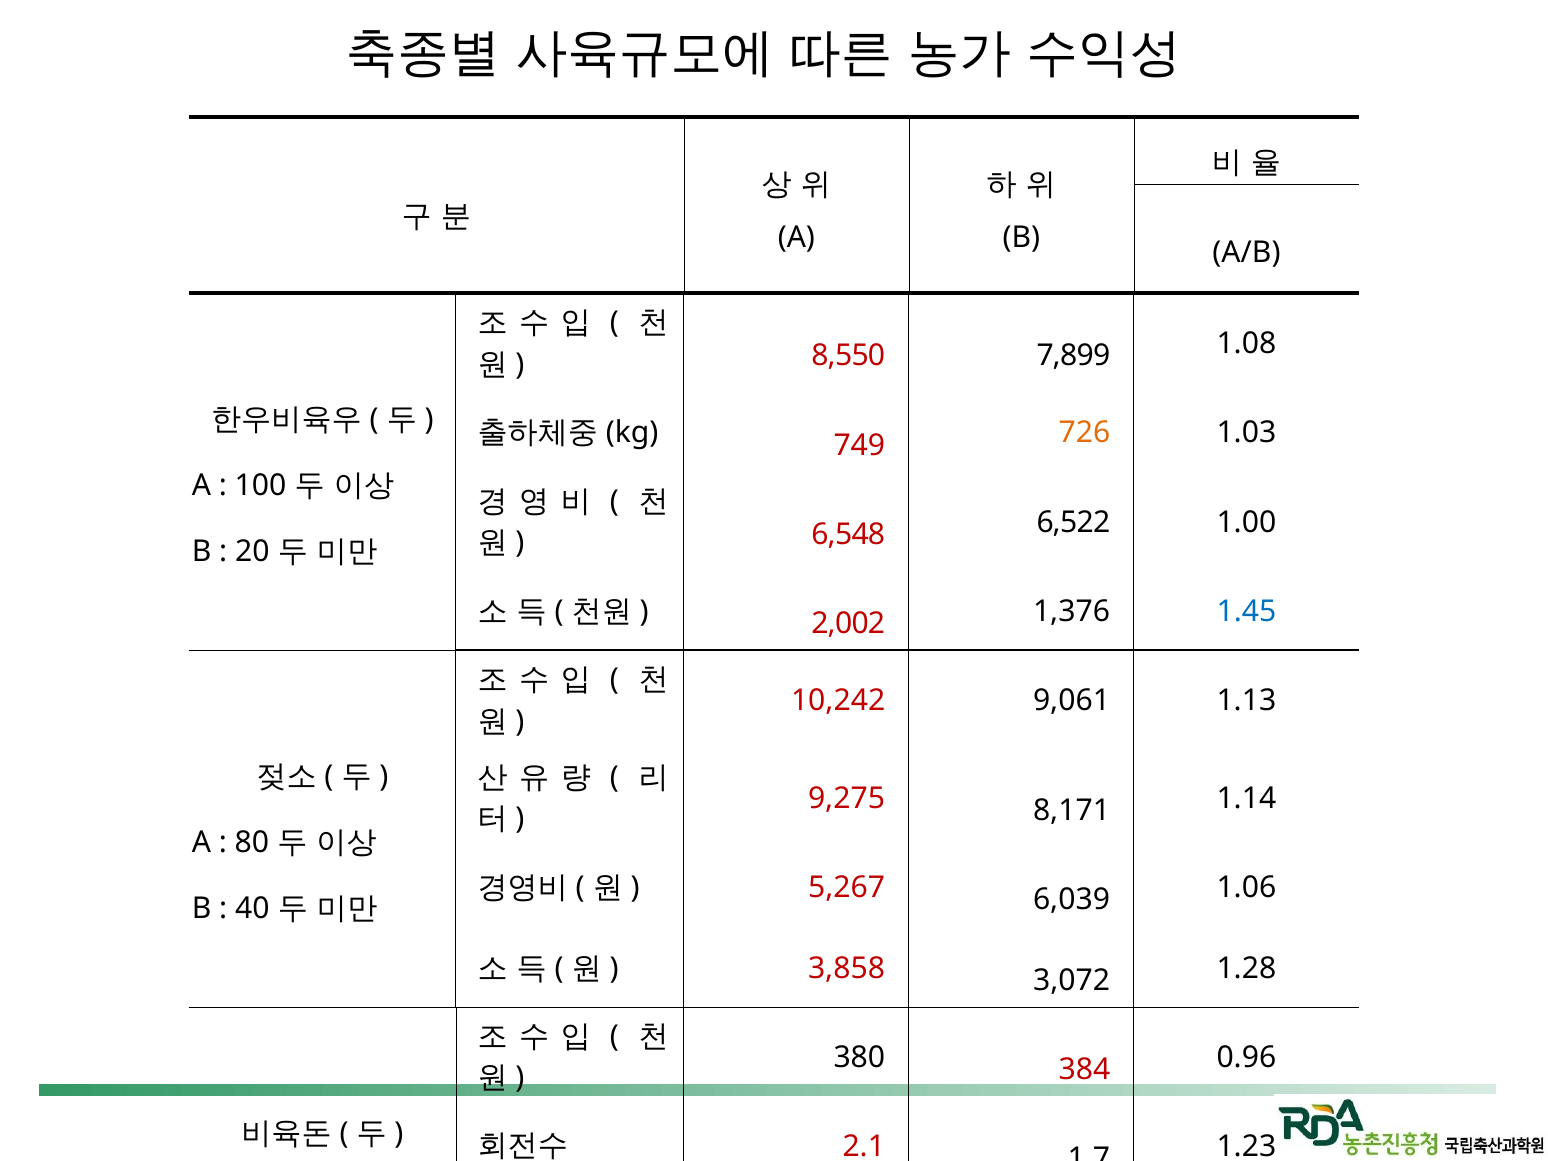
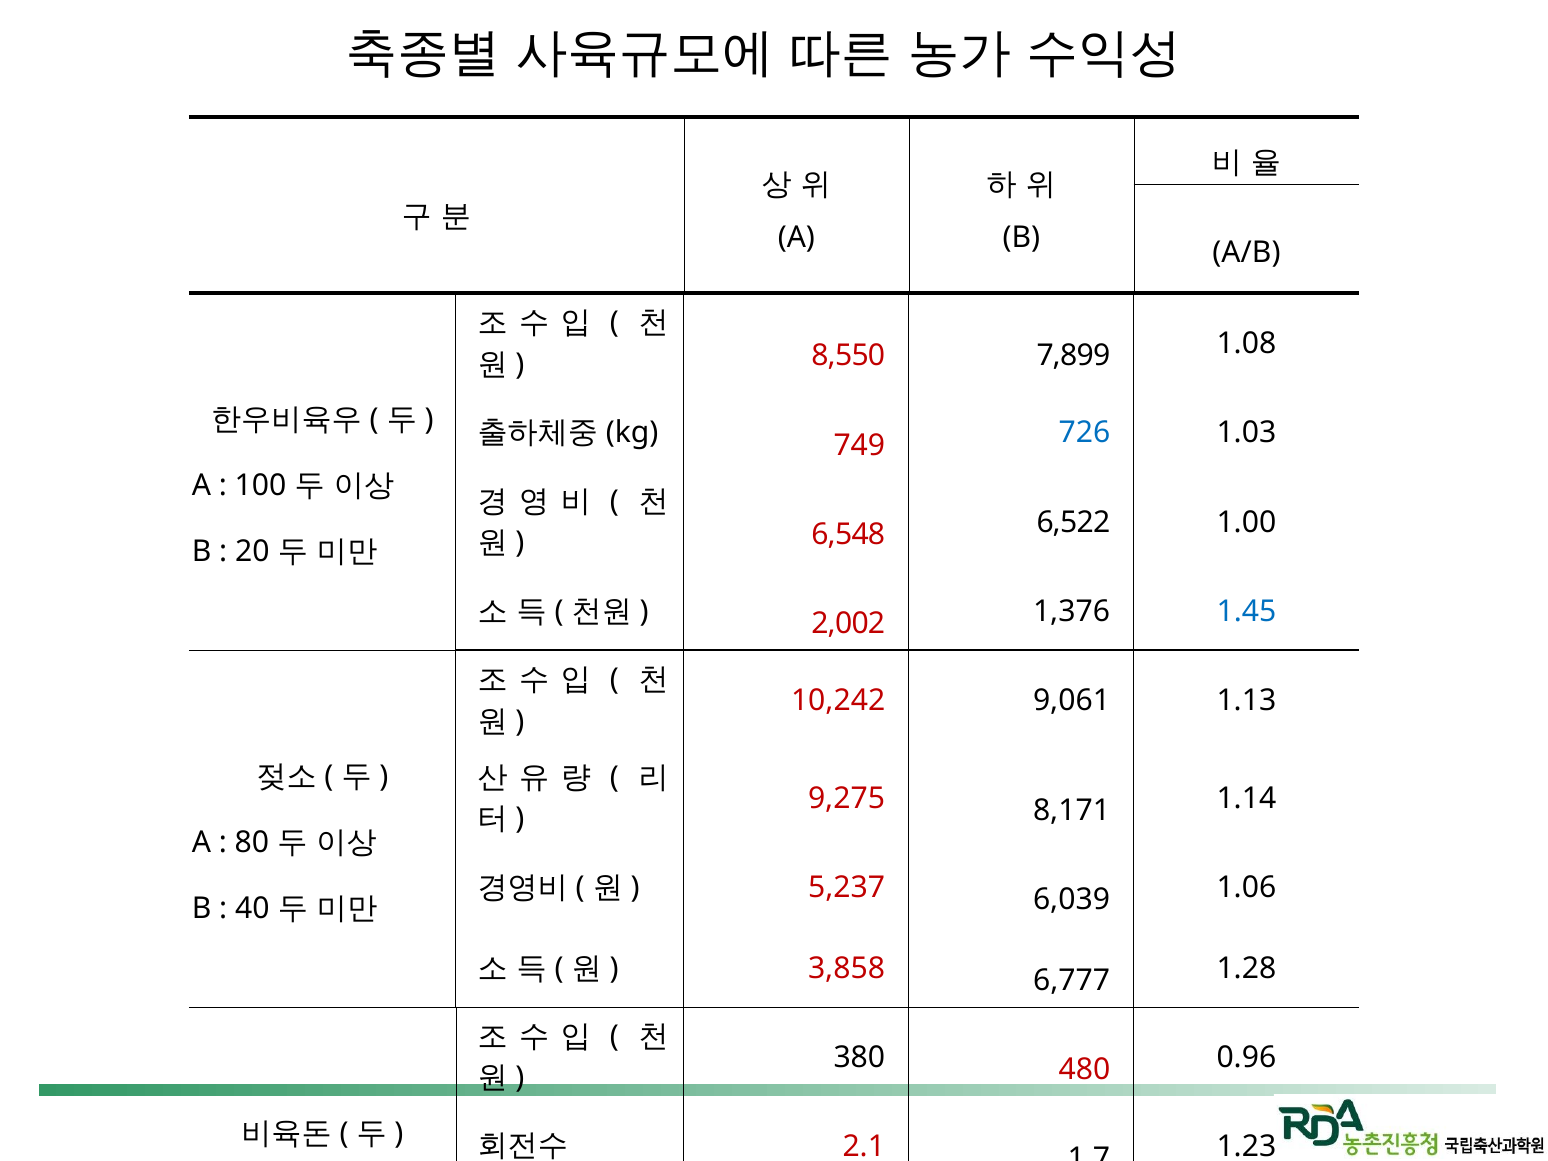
726 colour: orange -> blue
5,267: 5,267 -> 5,237
3,072: 3,072 -> 6,777
384: 384 -> 480
